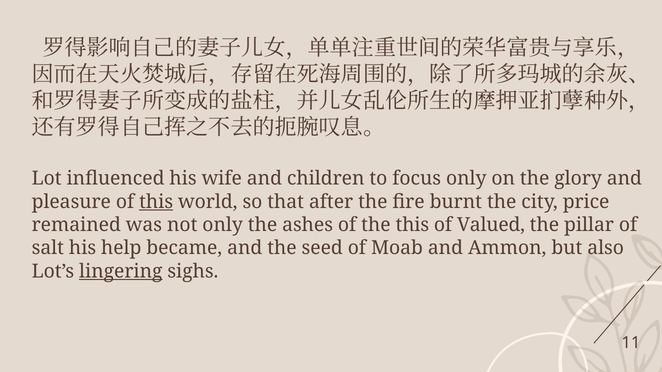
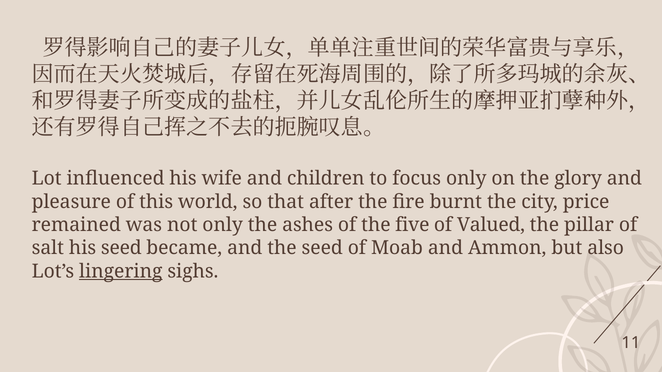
this at (156, 202) underline: present -> none
the this: this -> five
his help: help -> seed
